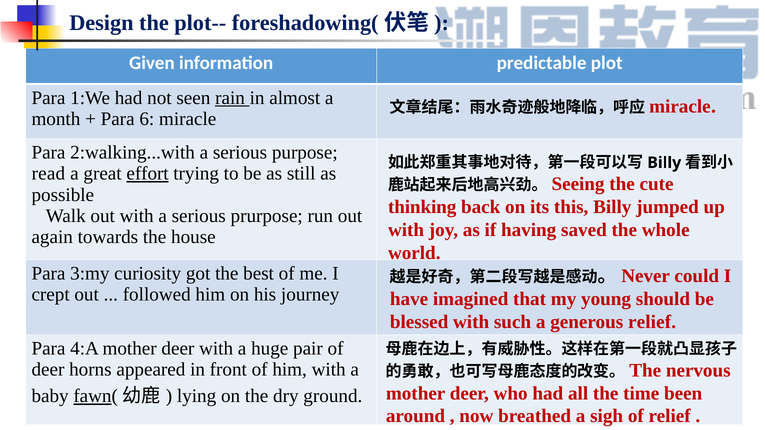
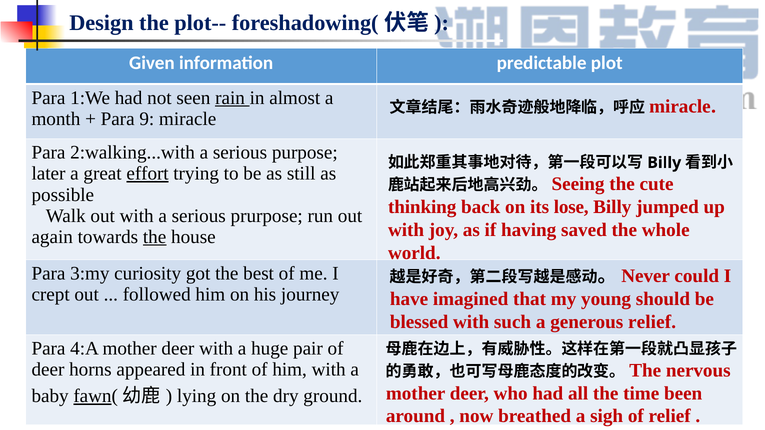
6: 6 -> 9
read: read -> later
this: this -> lose
the at (155, 237) underline: none -> present
